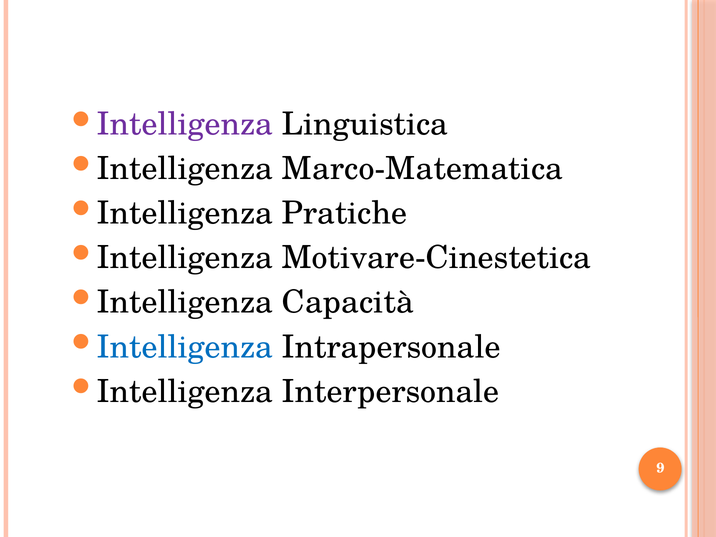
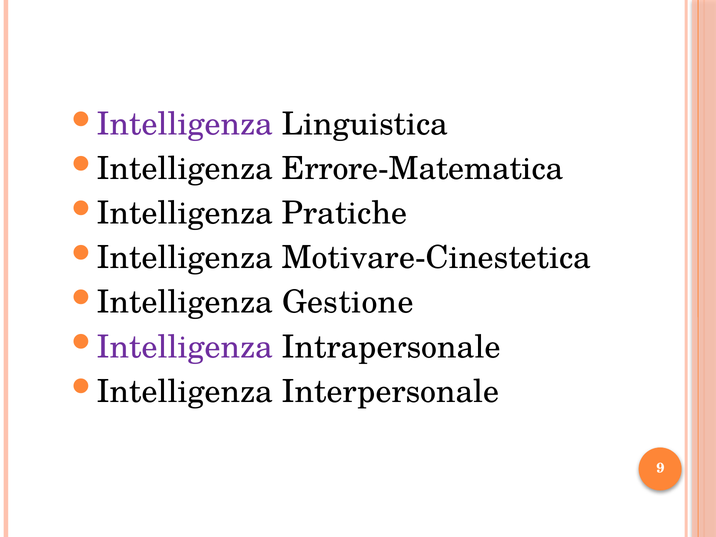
Marco-Matematica: Marco-Matematica -> Errore-Matematica
Capacità: Capacità -> Gestione
Intelligenza at (185, 347) colour: blue -> purple
